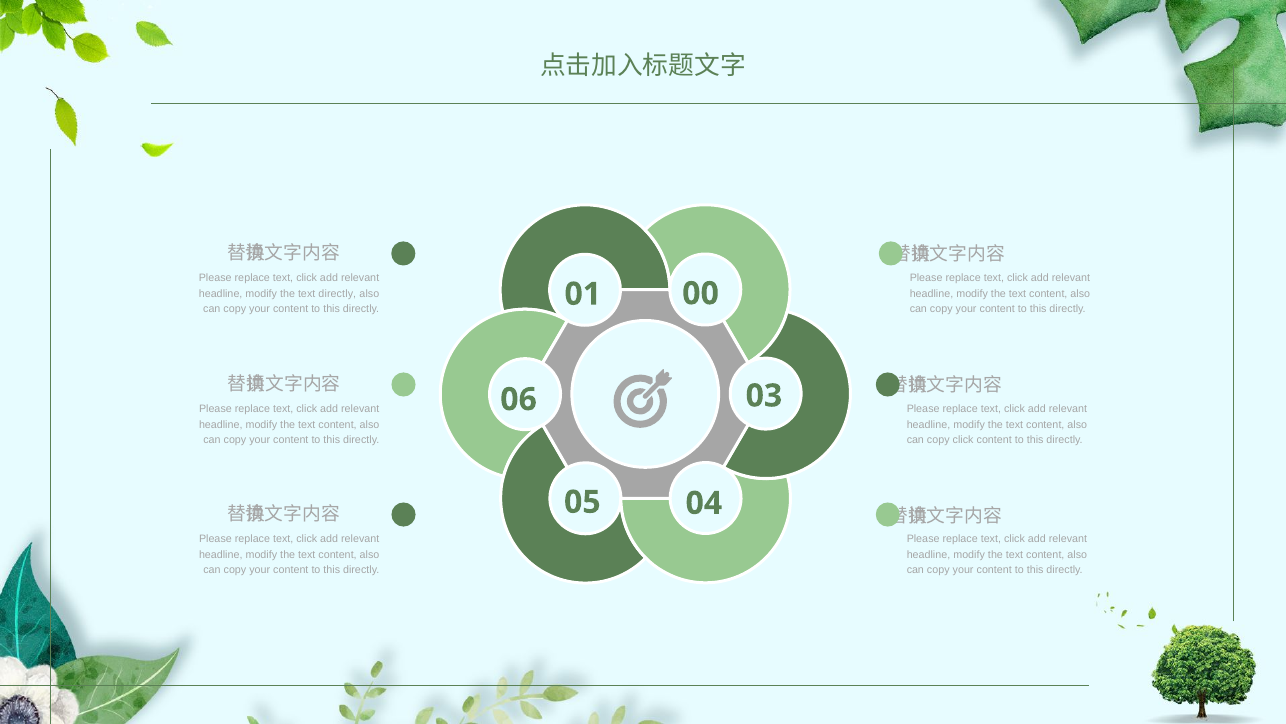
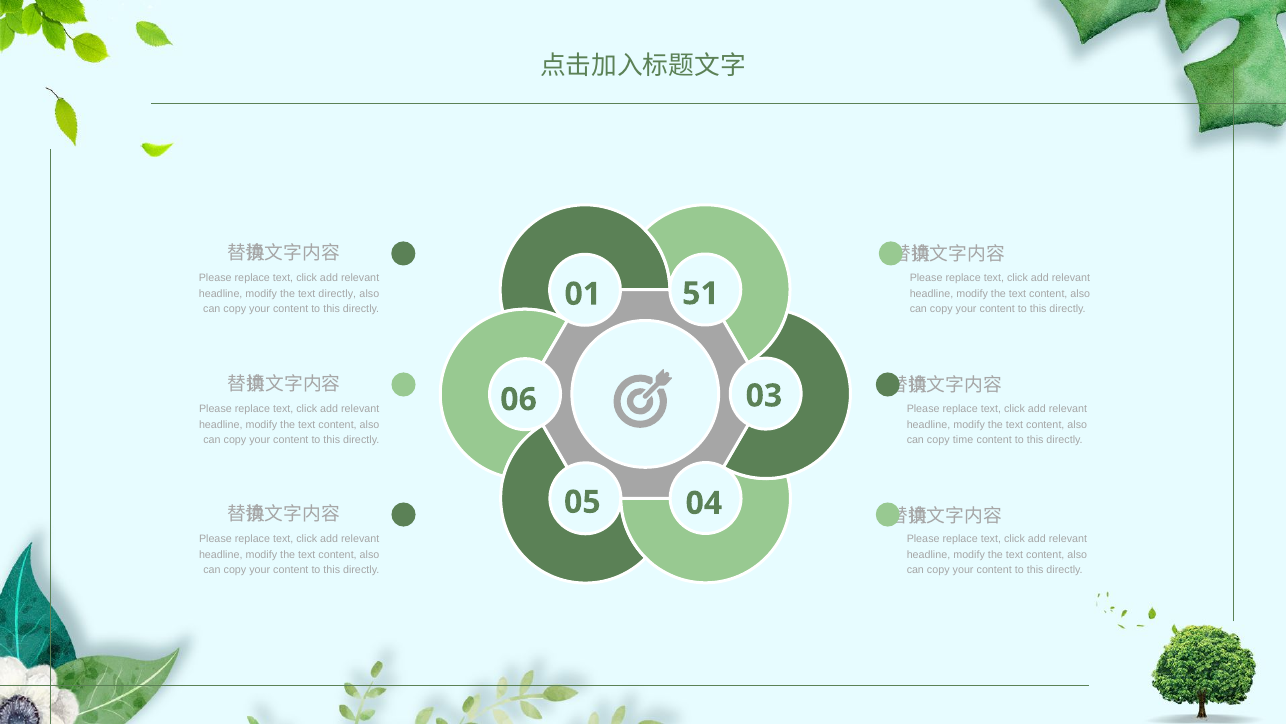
00: 00 -> 51
copy click: click -> time
